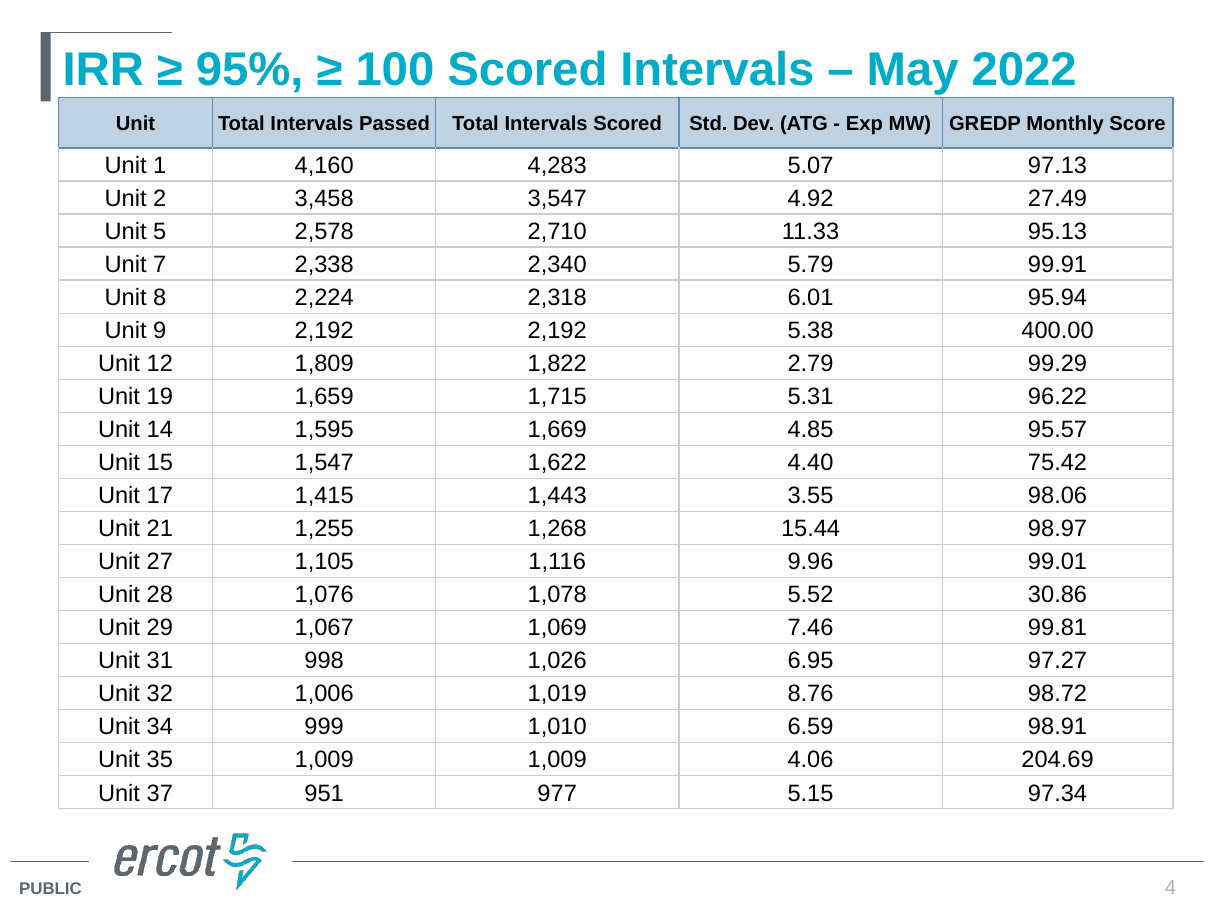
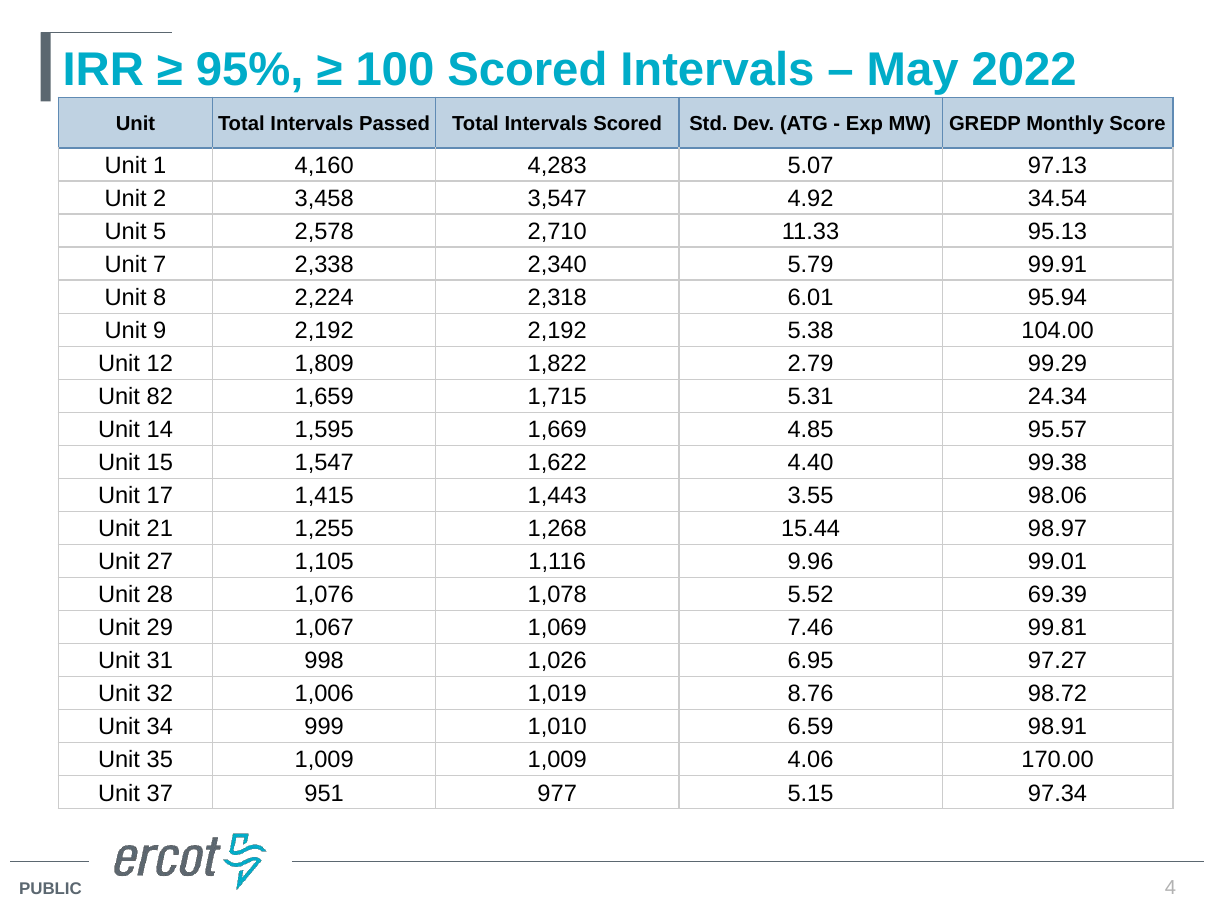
27.49: 27.49 -> 34.54
400.00: 400.00 -> 104.00
19: 19 -> 82
96.22: 96.22 -> 24.34
75.42: 75.42 -> 99.38
30.86: 30.86 -> 69.39
204.69: 204.69 -> 170.00
